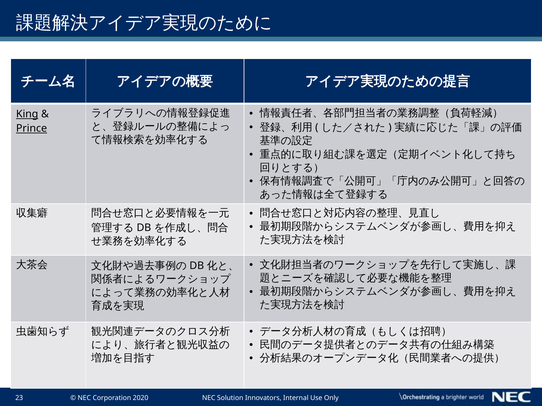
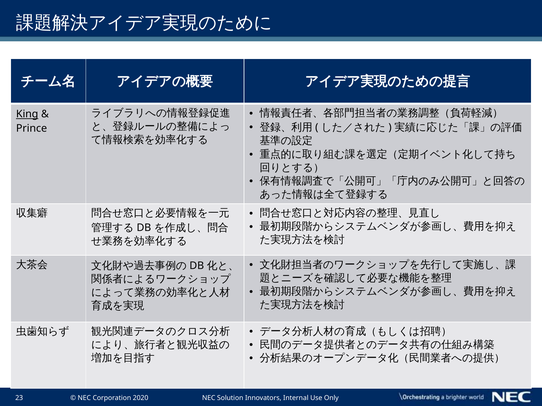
Prince underline: present -> none
